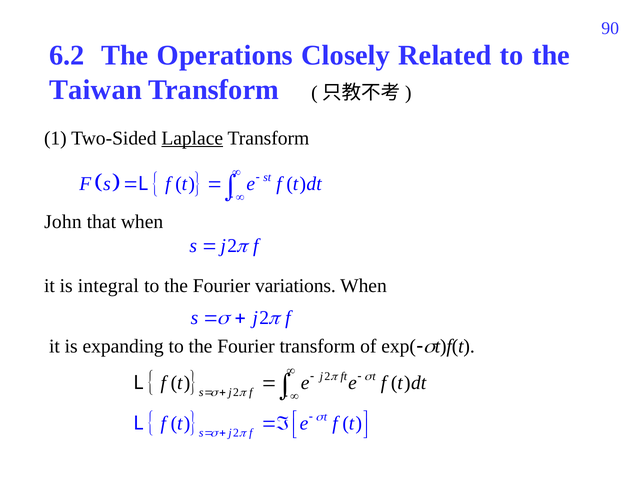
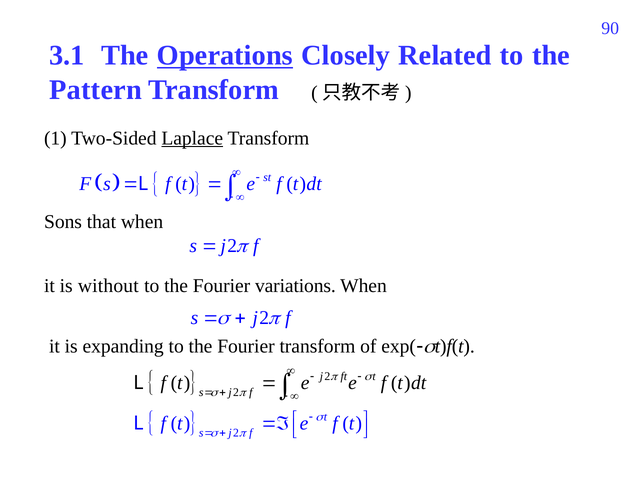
6.2: 6.2 -> 3.1
Operations underline: none -> present
Taiwan: Taiwan -> Pattern
John: John -> Sons
integral: integral -> without
